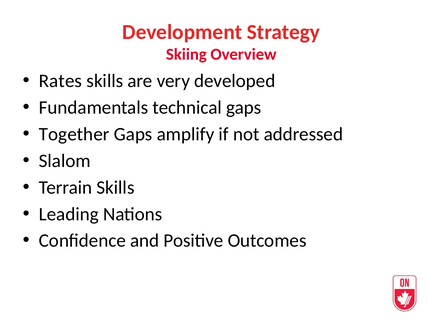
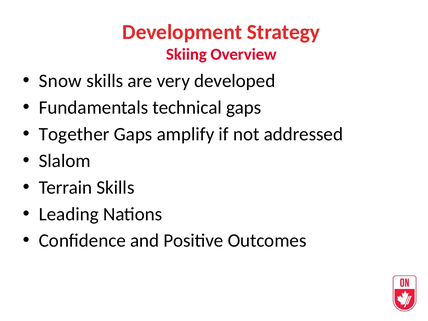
Rates: Rates -> Snow
